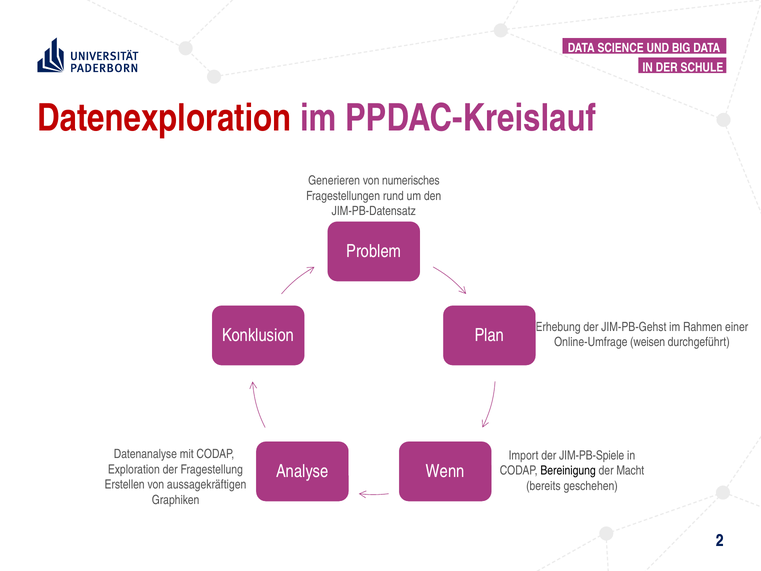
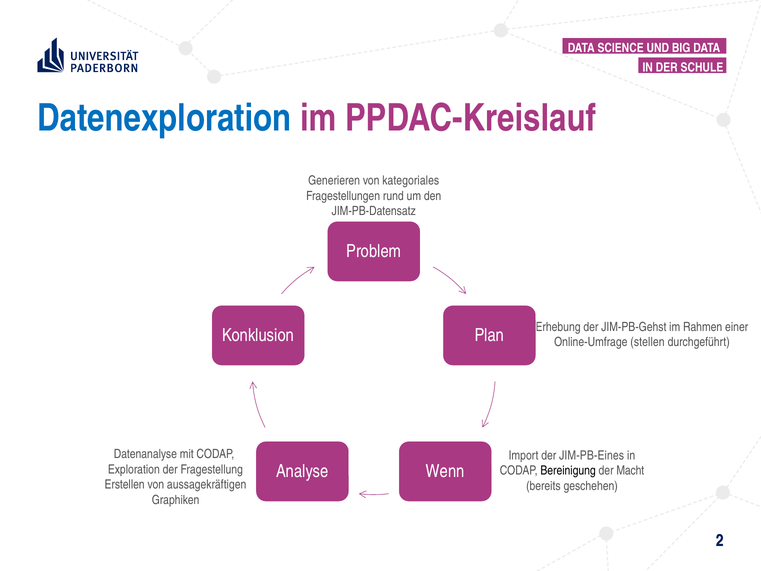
Datenexploration colour: red -> blue
numerisches: numerisches -> kategoriales
weisen: weisen -> stellen
JIM-PB-Spiele: JIM-PB-Spiele -> JIM-PB-Eines
